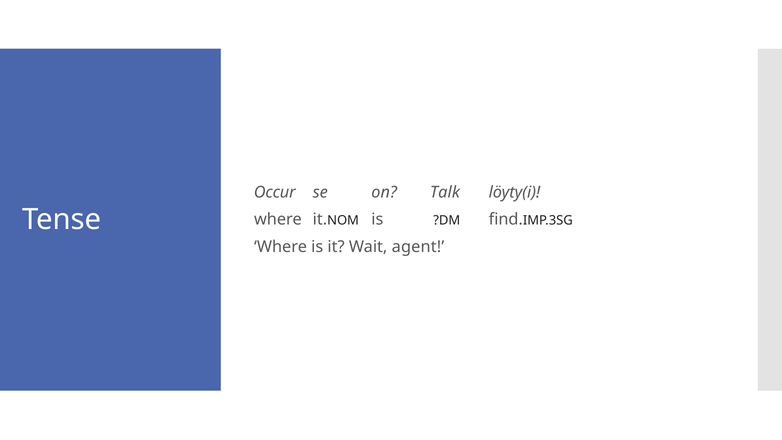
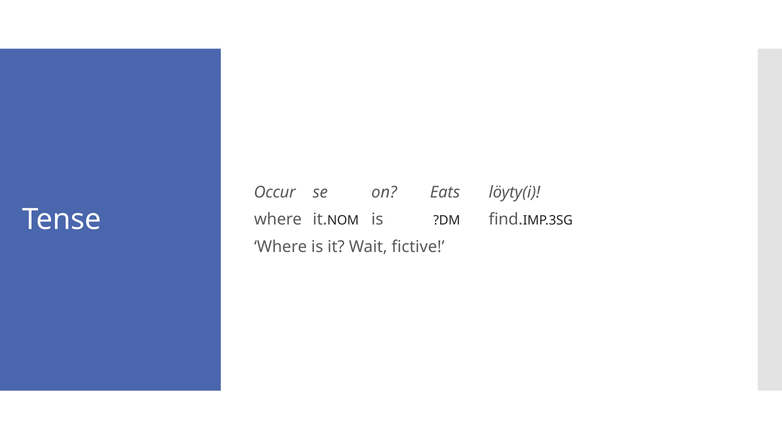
Talk: Talk -> Eats
agent: agent -> fictive
